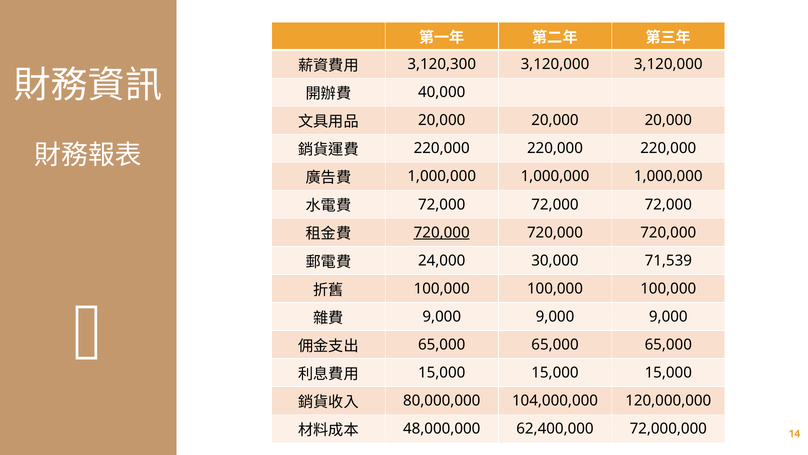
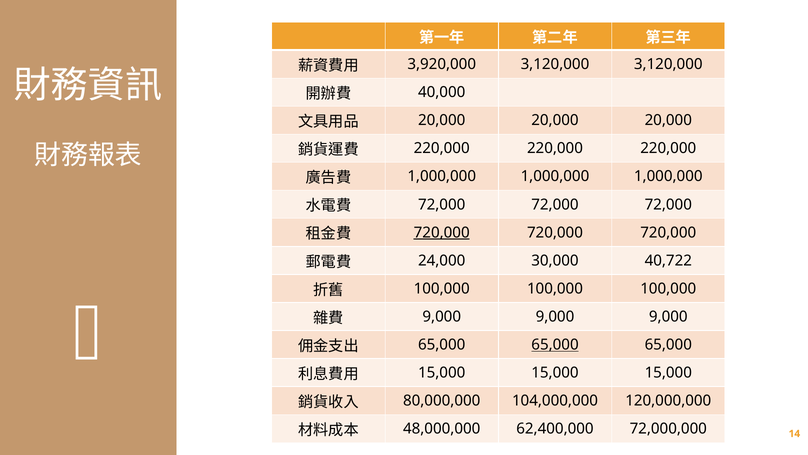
3,120,300: 3,120,300 -> 3,920,000
71,539: 71,539 -> 40,722
65,000 at (555, 344) underline: none -> present
